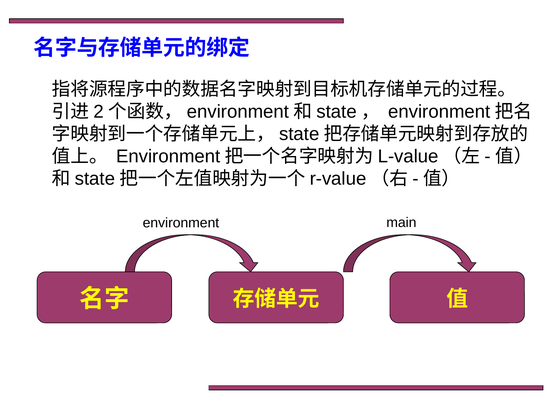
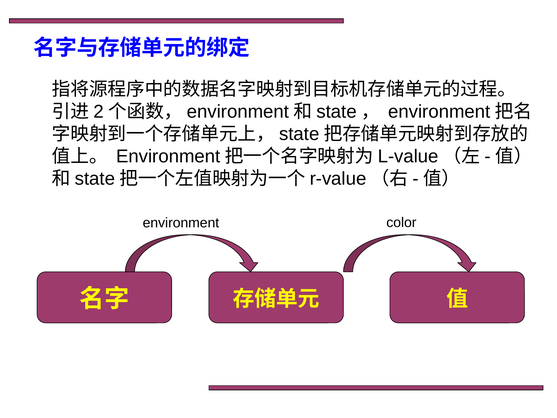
main: main -> color
